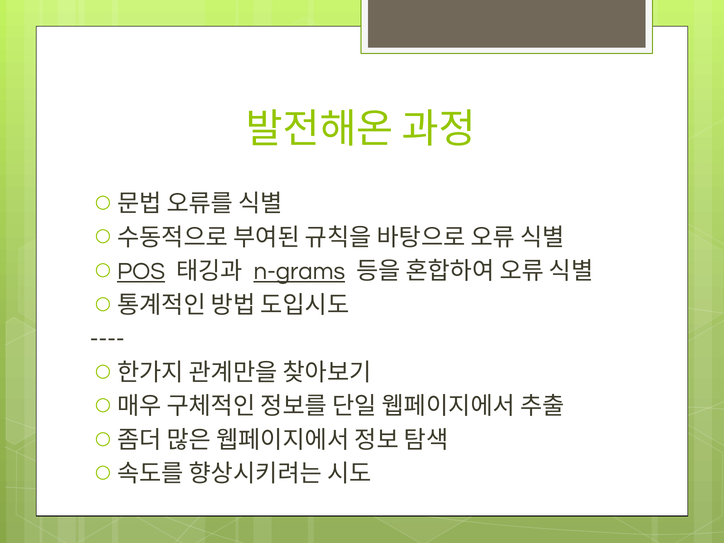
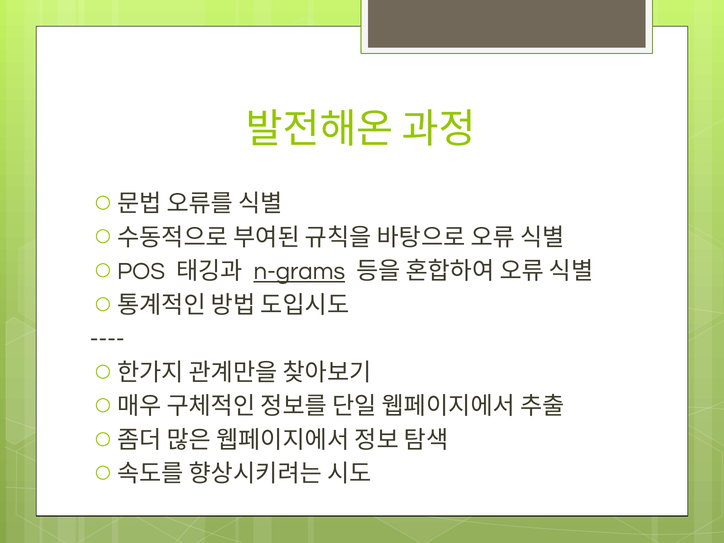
POS underline: present -> none
